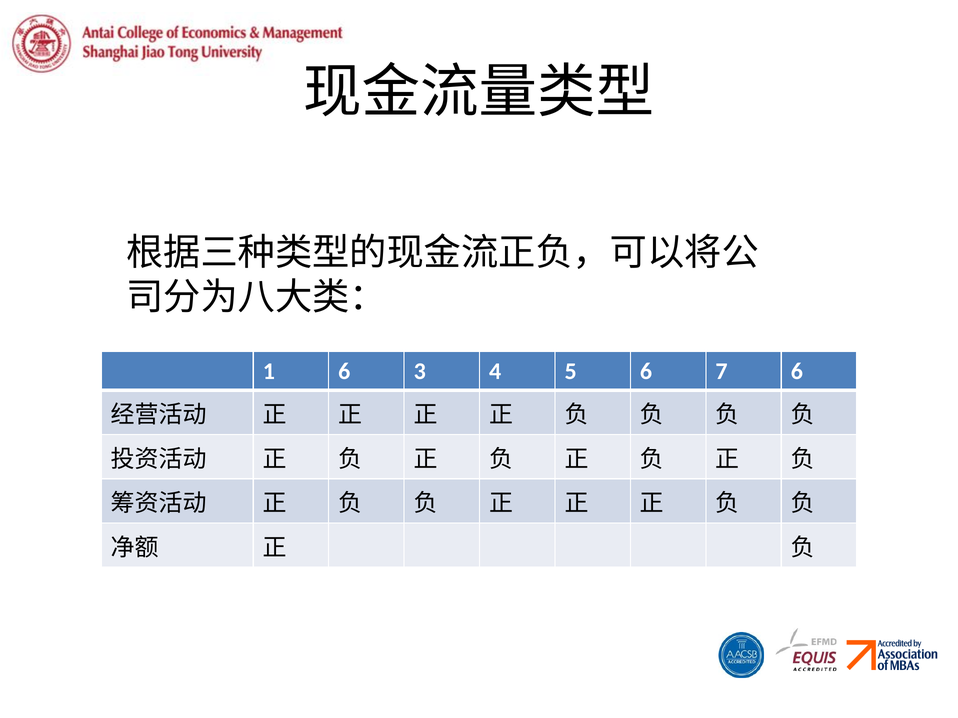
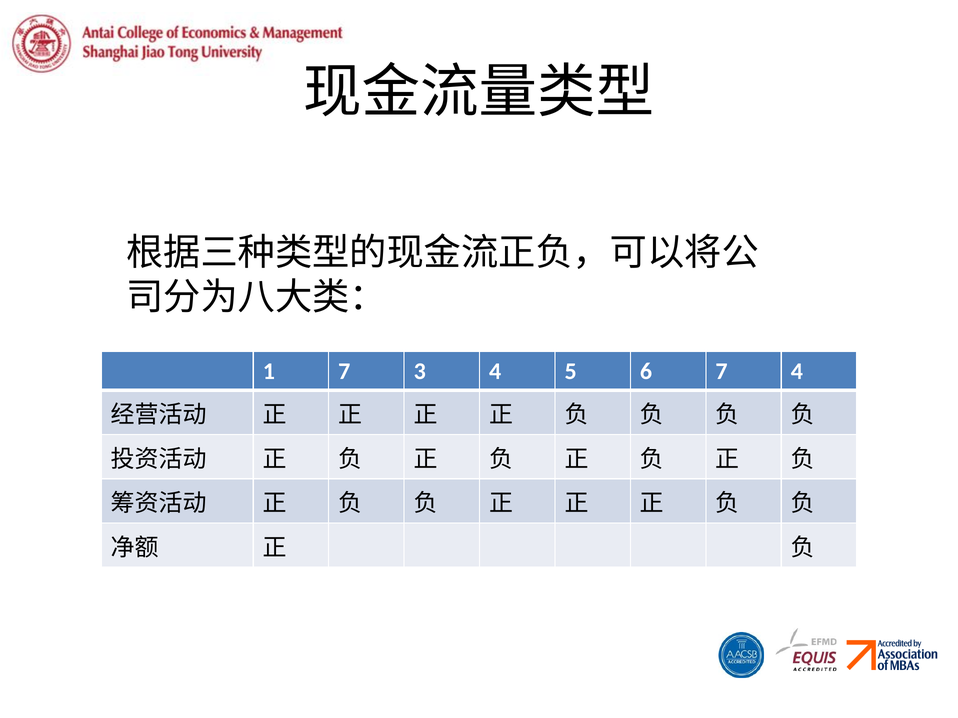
1 6: 6 -> 7
7 6: 6 -> 4
